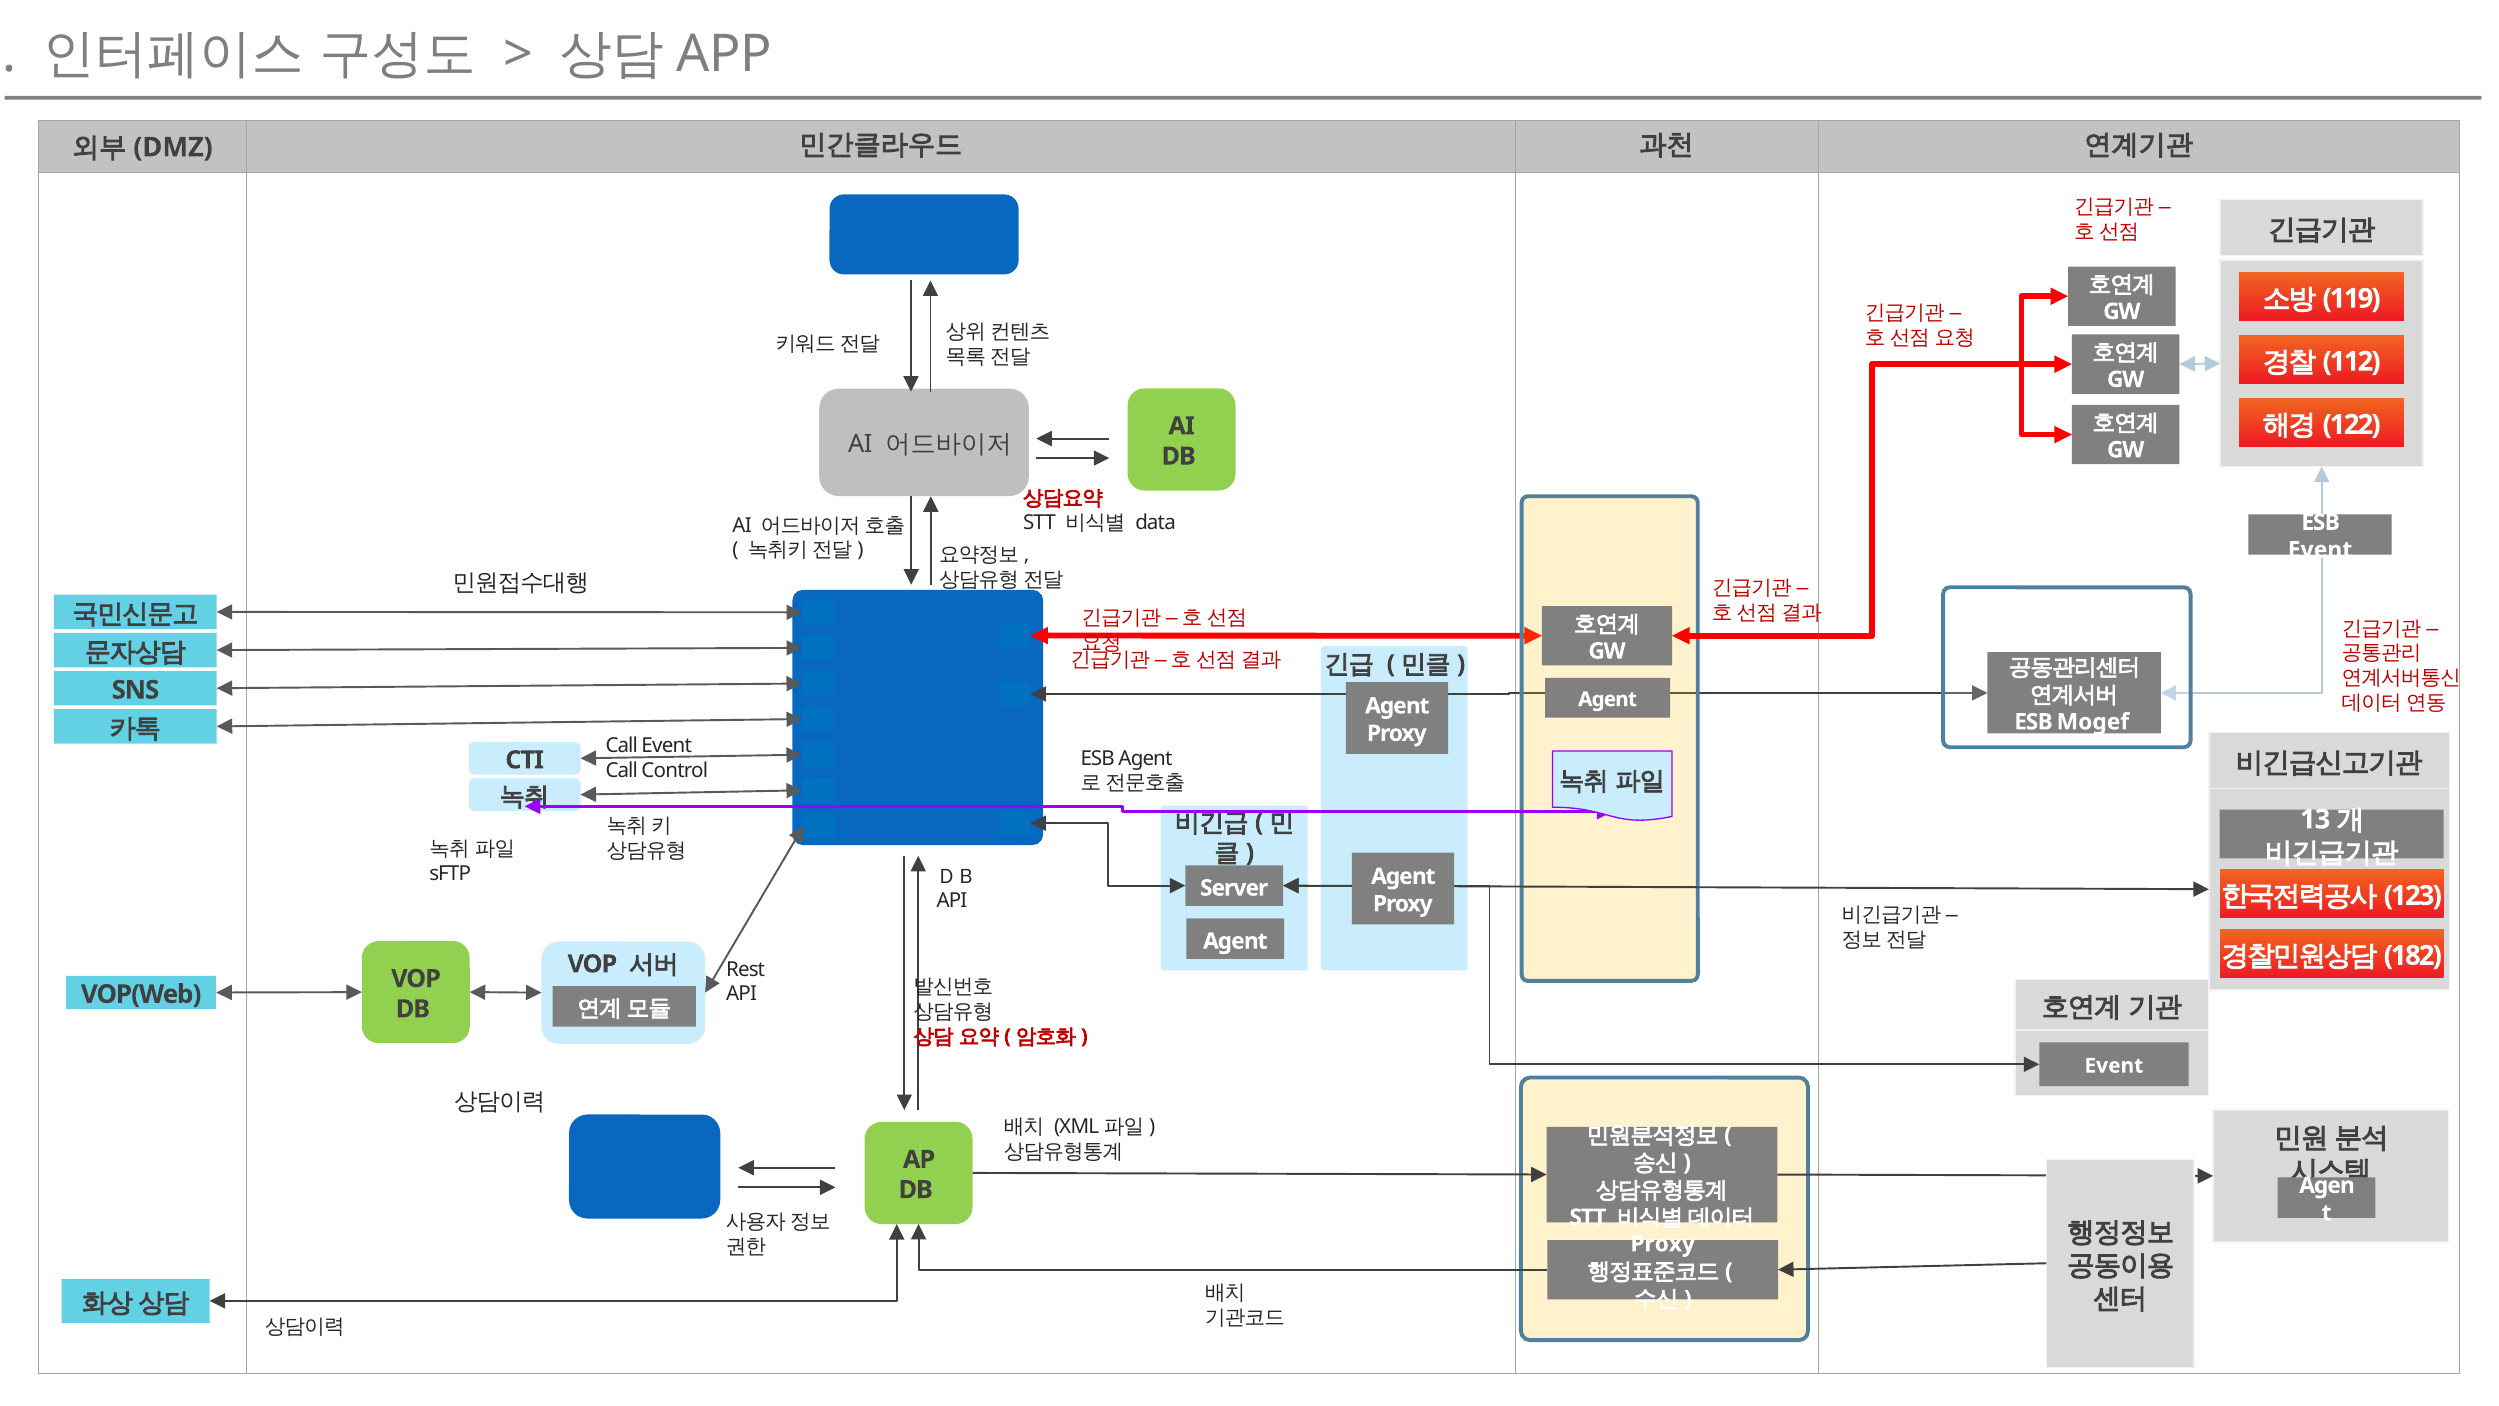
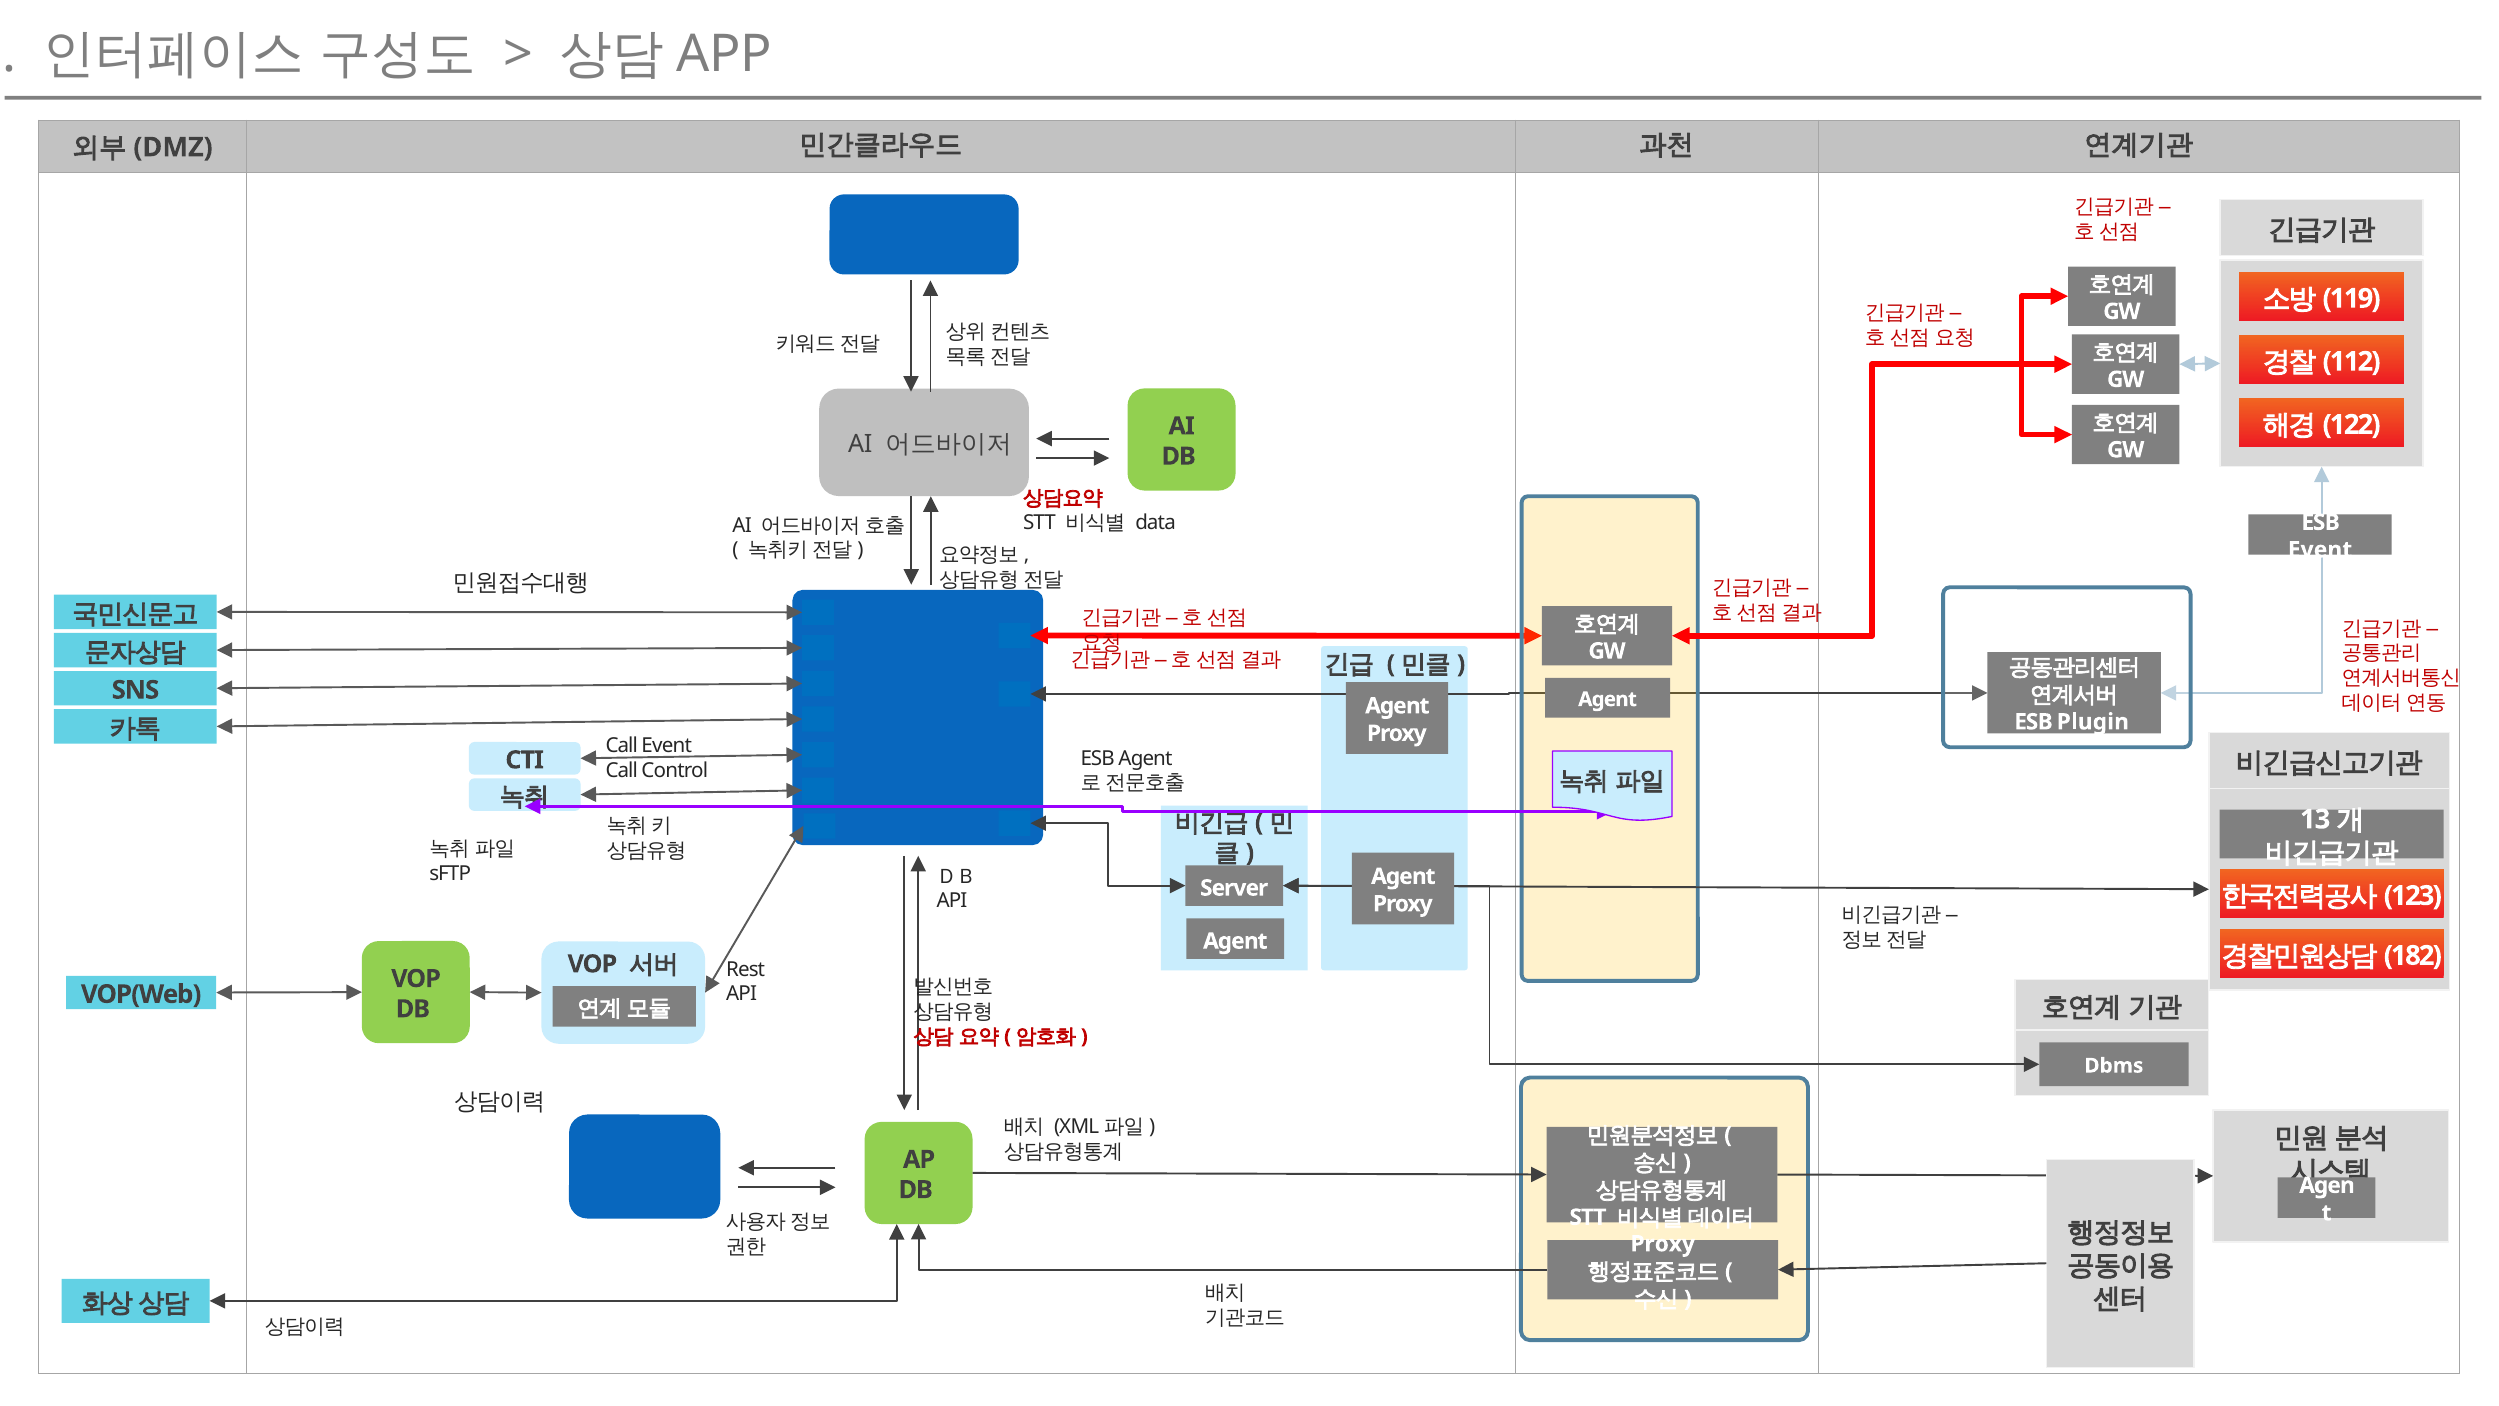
Mogef: Mogef -> Plugin
Event at (2114, 1066): Event -> Dbms
